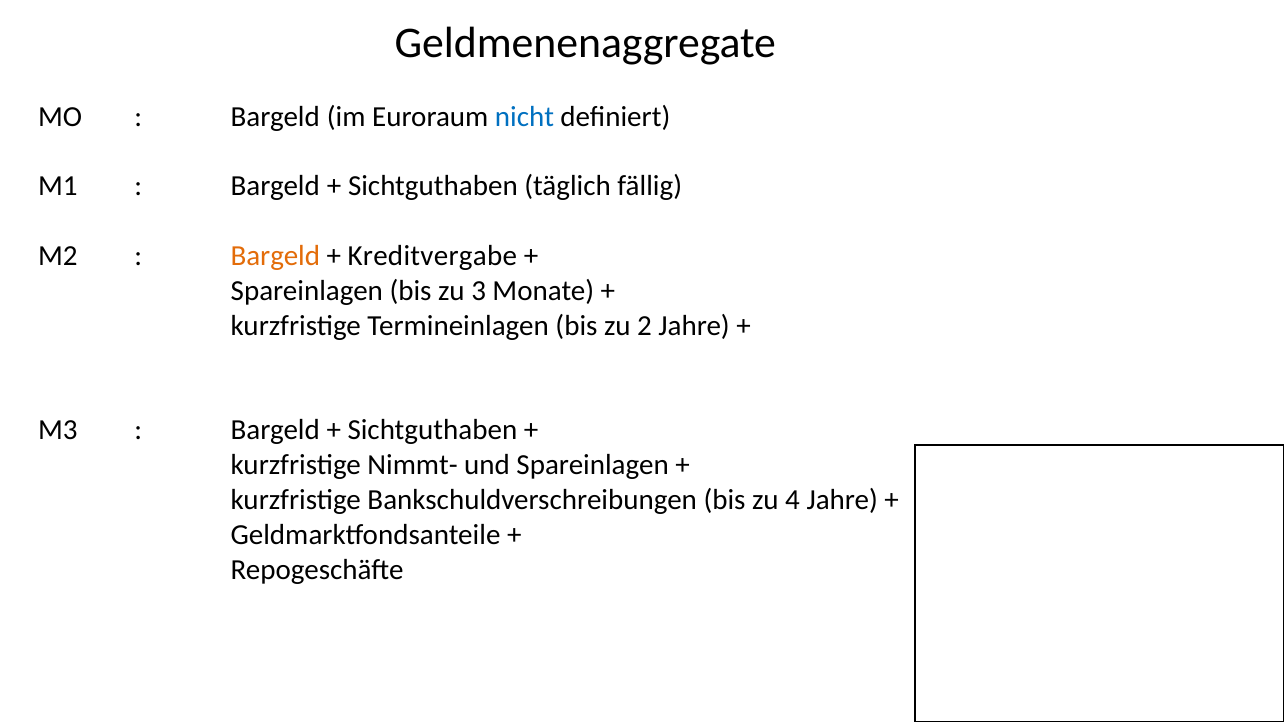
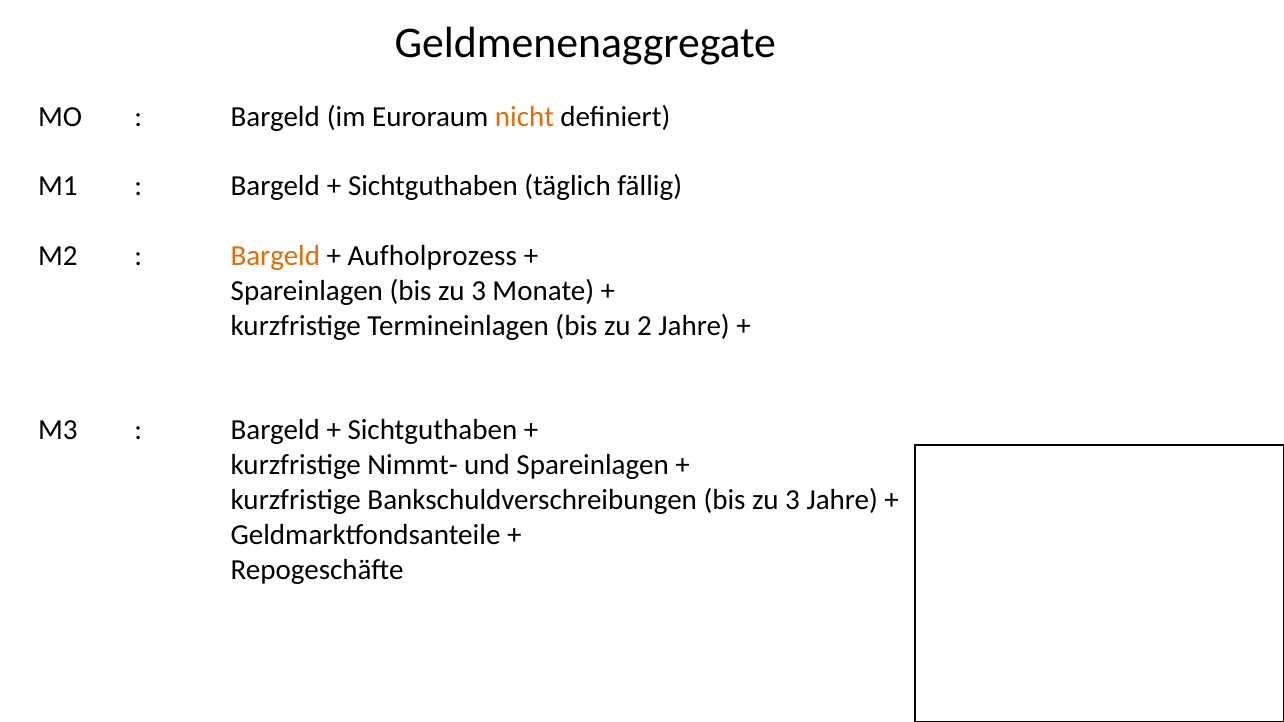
nicht colour: blue -> orange
Kreditvergabe: Kreditvergabe -> Aufholprozess
Bankschuldverschreibungen bis zu 4: 4 -> 3
